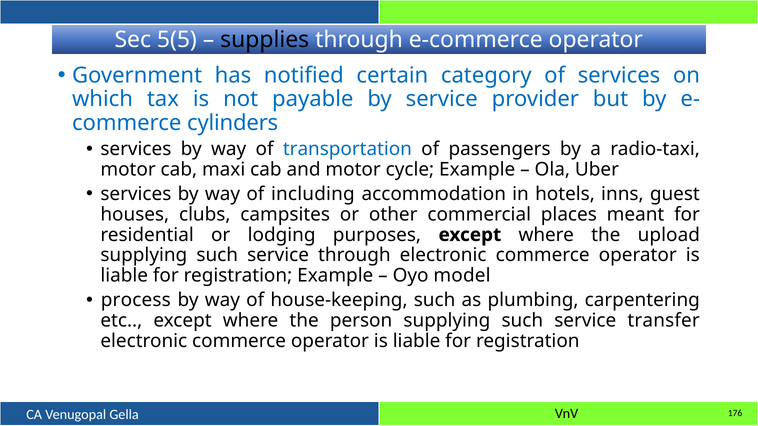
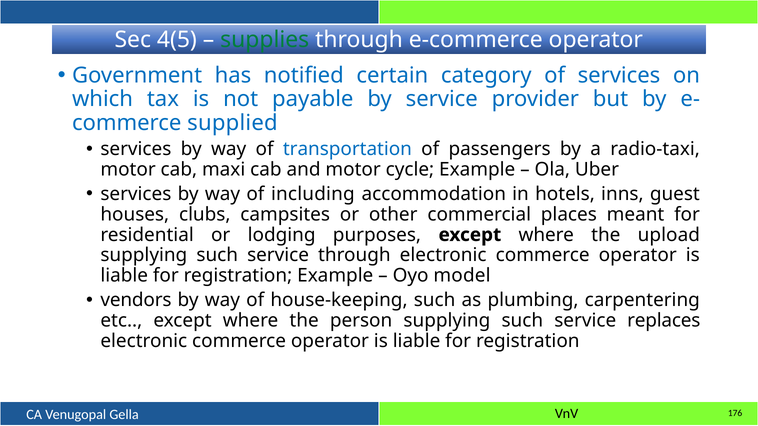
5(5: 5(5 -> 4(5
supplies colour: black -> green
cylinders: cylinders -> supplied
process: process -> vendors
transfer: transfer -> replaces
